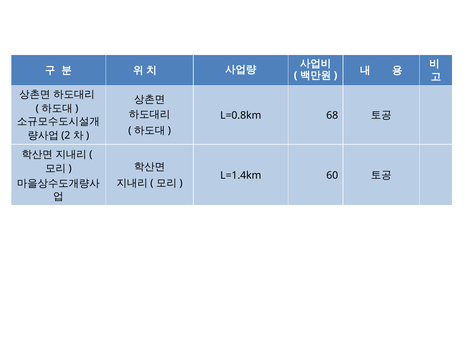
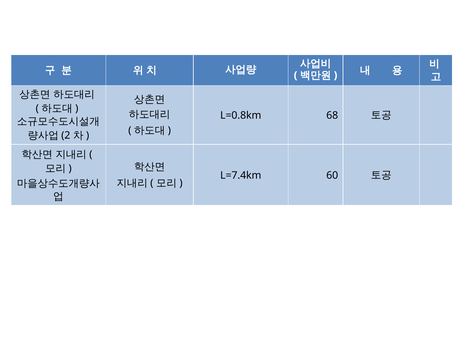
L=1.4km: L=1.4km -> L=7.4km
